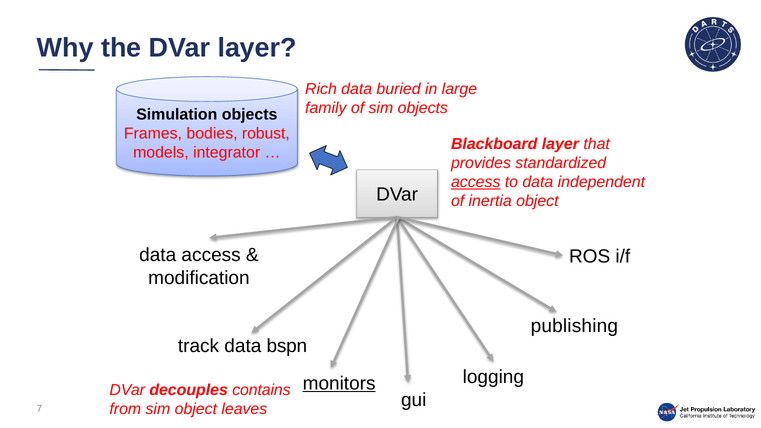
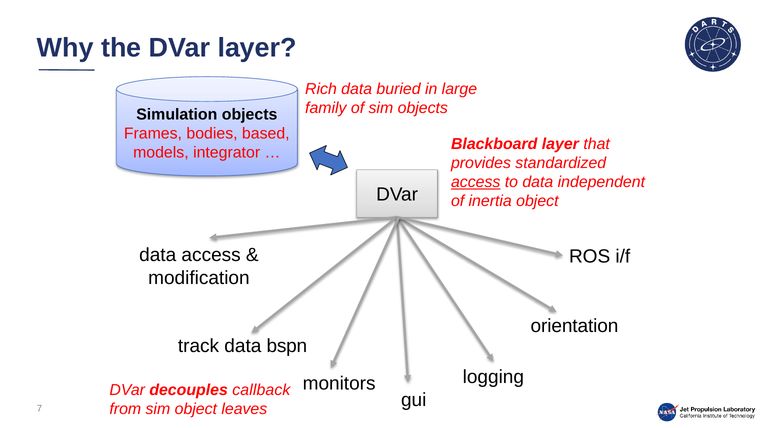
robust: robust -> based
publishing: publishing -> orientation
monitors underline: present -> none
contains: contains -> callback
